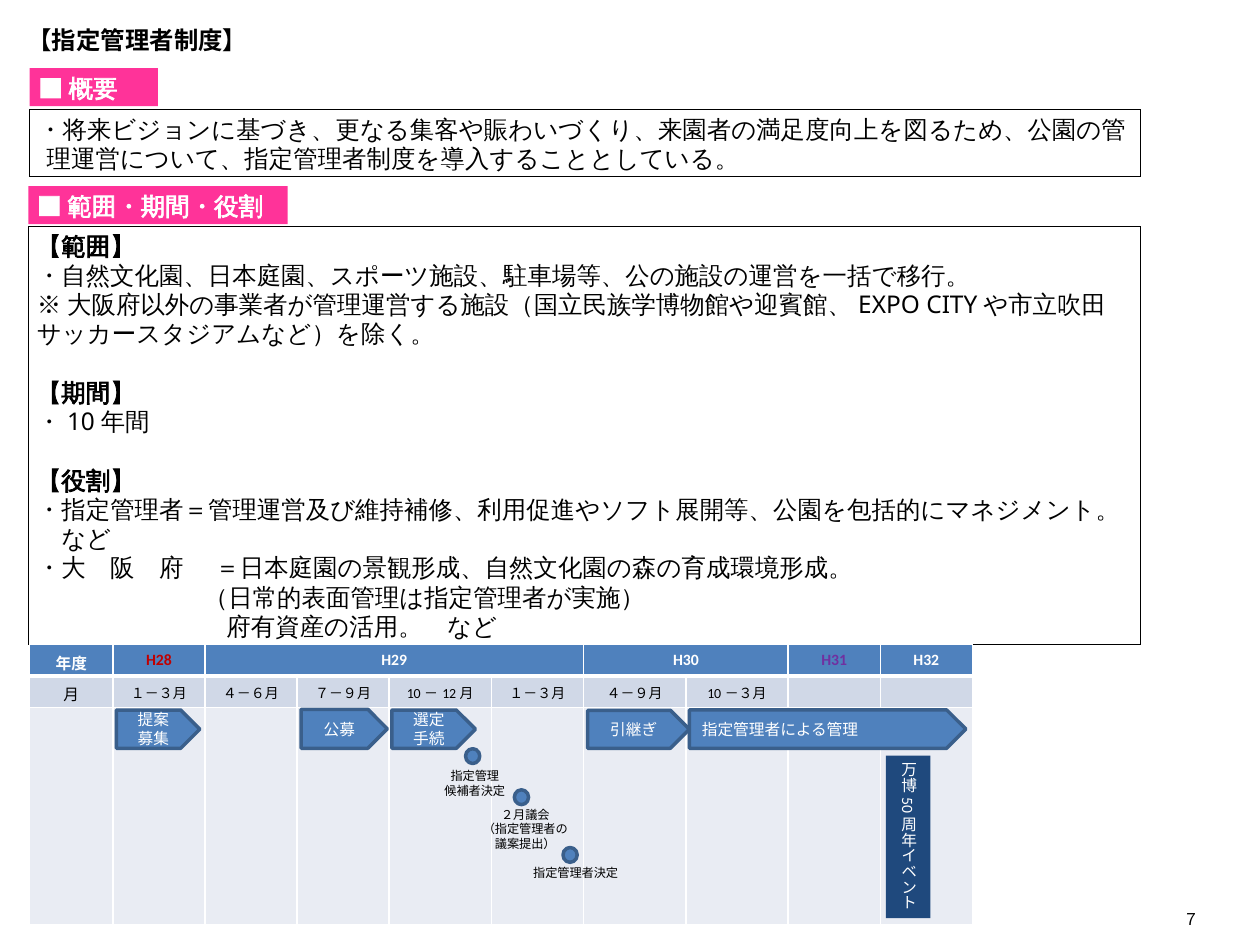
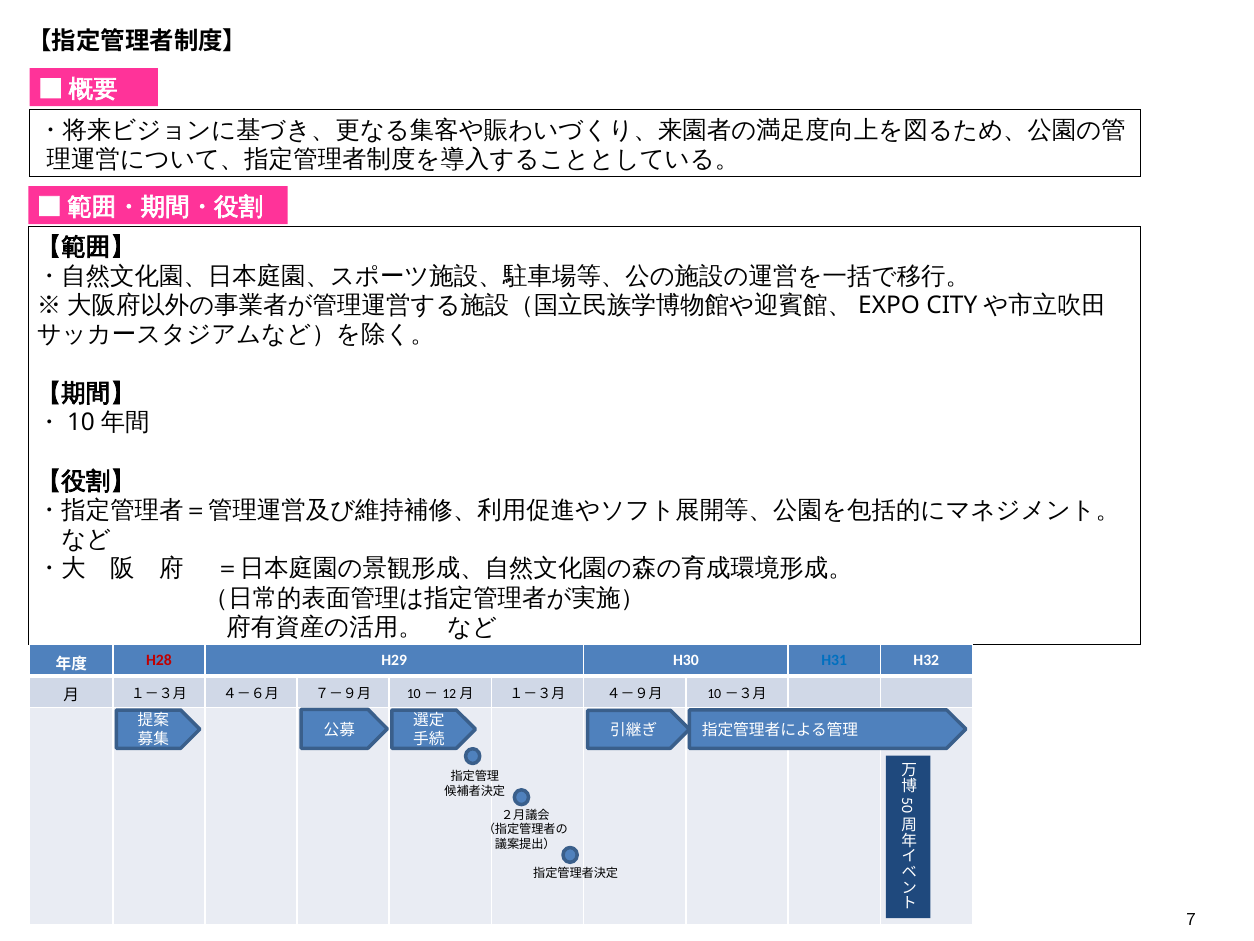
H31 colour: purple -> blue
